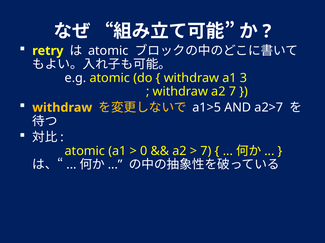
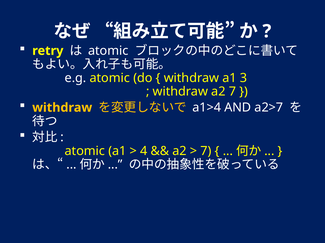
a1>5: a1>5 -> a1>4
0: 0 -> 4
